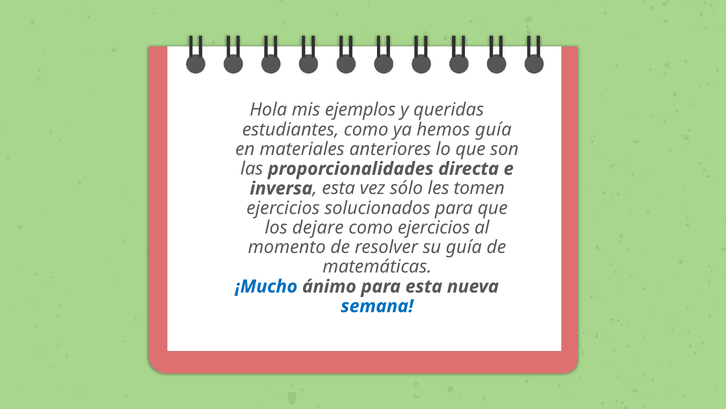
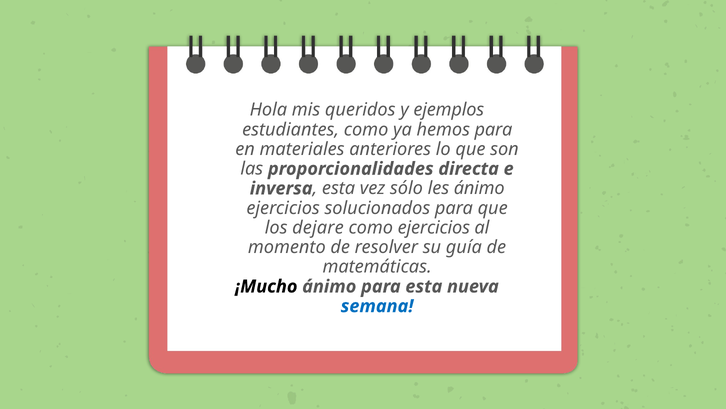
ejemplos: ejemplos -> queridos
queridas: queridas -> ejemplos
hemos guía: guía -> para
les tomen: tomen -> ánimo
¡Mucho colour: blue -> black
